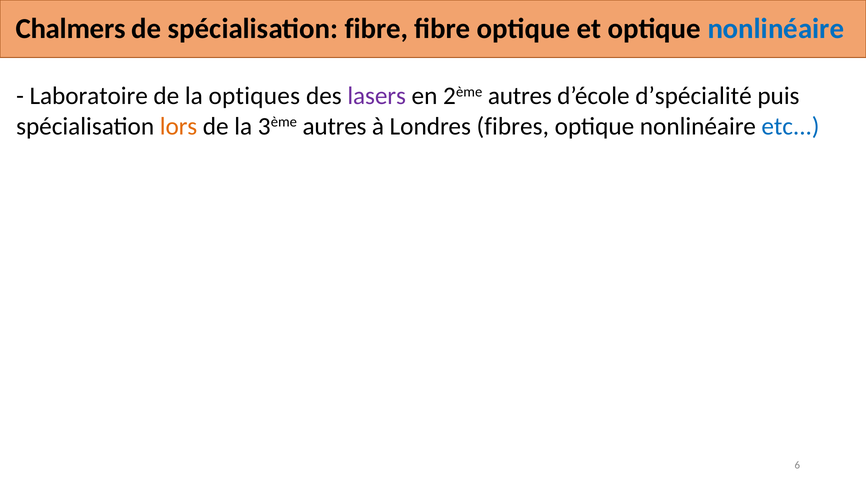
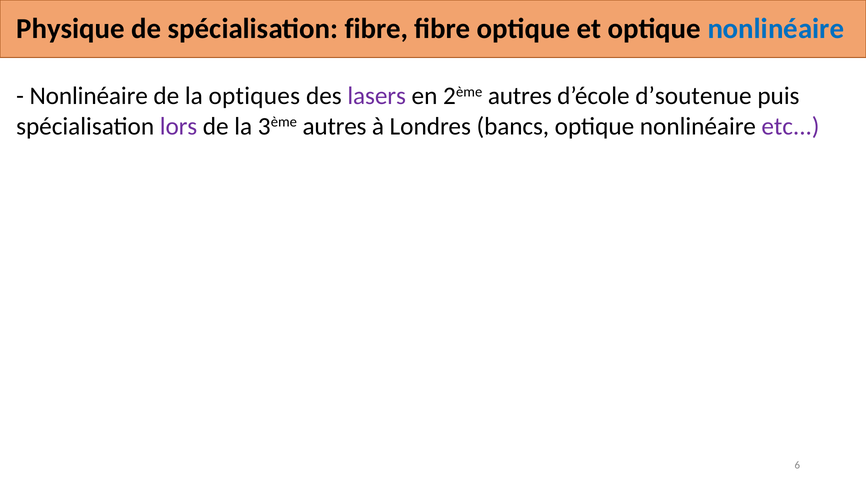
Chalmers: Chalmers -> Physique
Laboratoire at (89, 96): Laboratoire -> Nonlinéaire
d’spécialité: d’spécialité -> d’soutenue
lors colour: orange -> purple
fibres: fibres -> bancs
etc colour: blue -> purple
